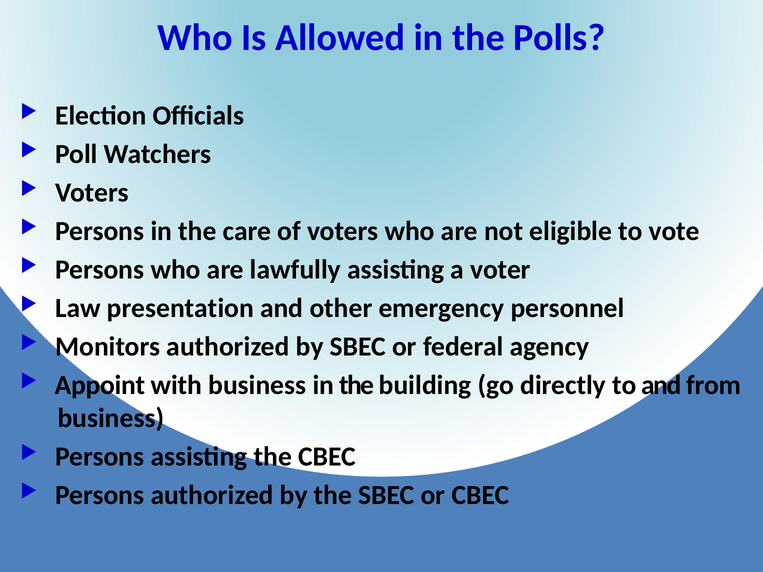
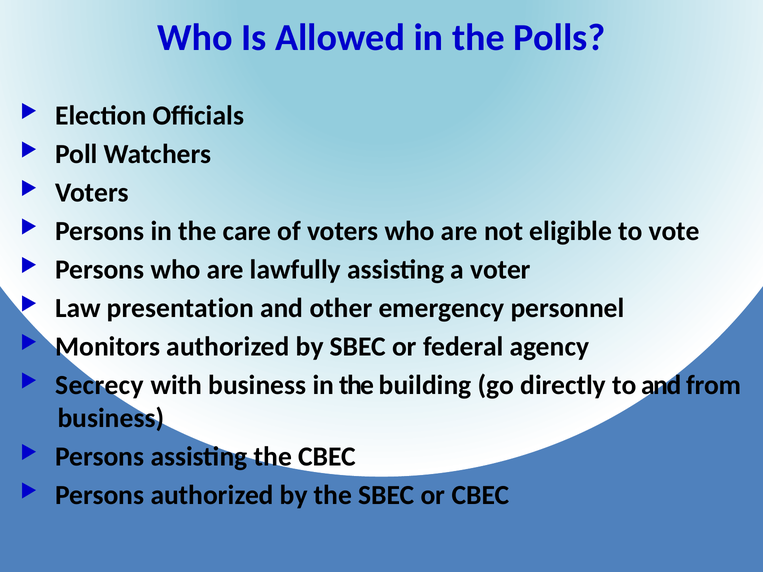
Appoint: Appoint -> Secrecy
